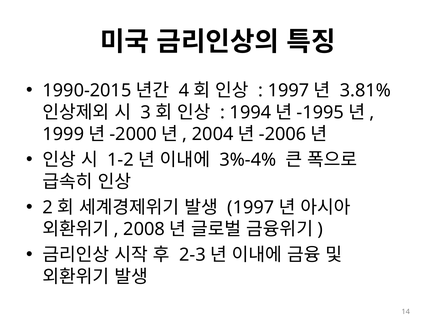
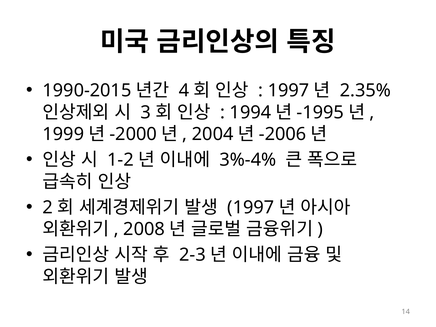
3.81%: 3.81% -> 2.35%
